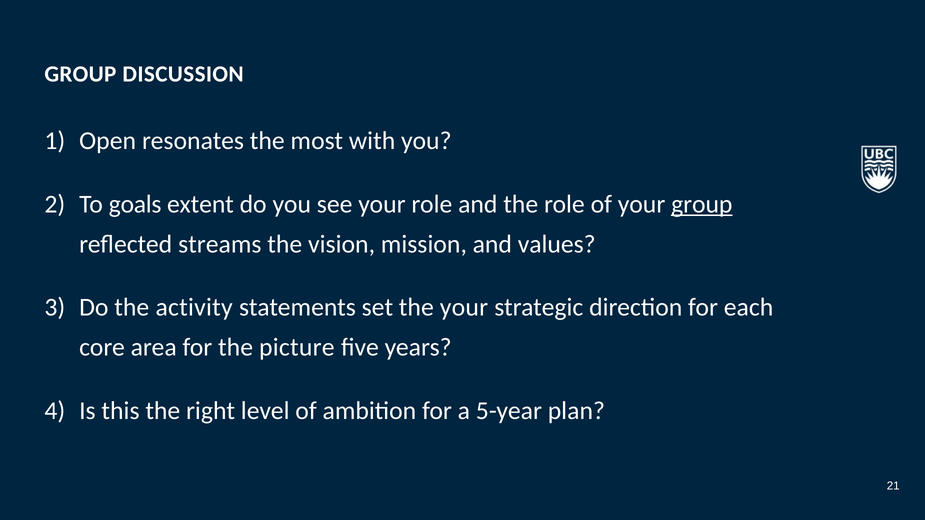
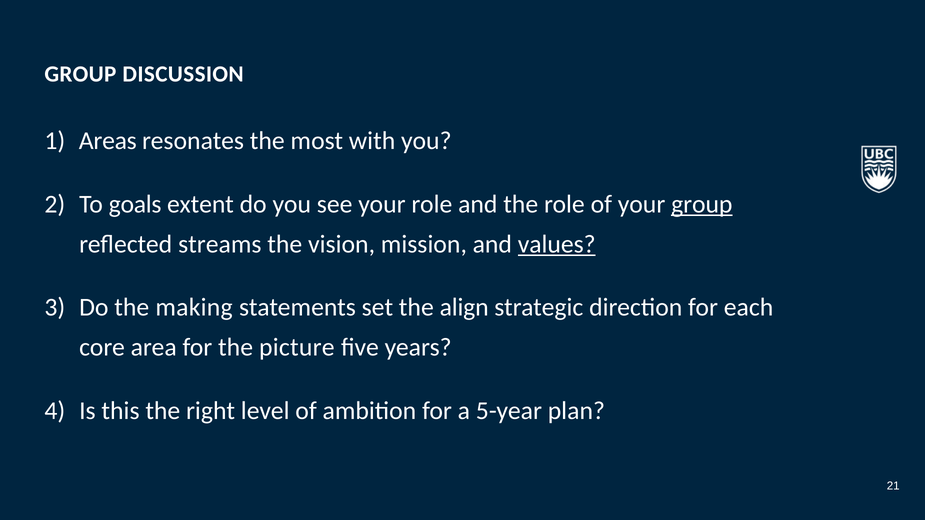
Open: Open -> Areas
values underline: none -> present
activity: activity -> making
the your: your -> align
